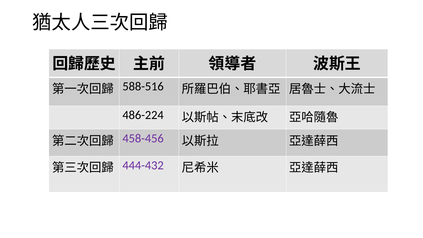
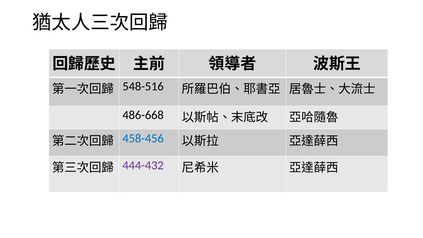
588-516: 588-516 -> 548-516
486-224: 486-224 -> 486-668
458-456 colour: purple -> blue
